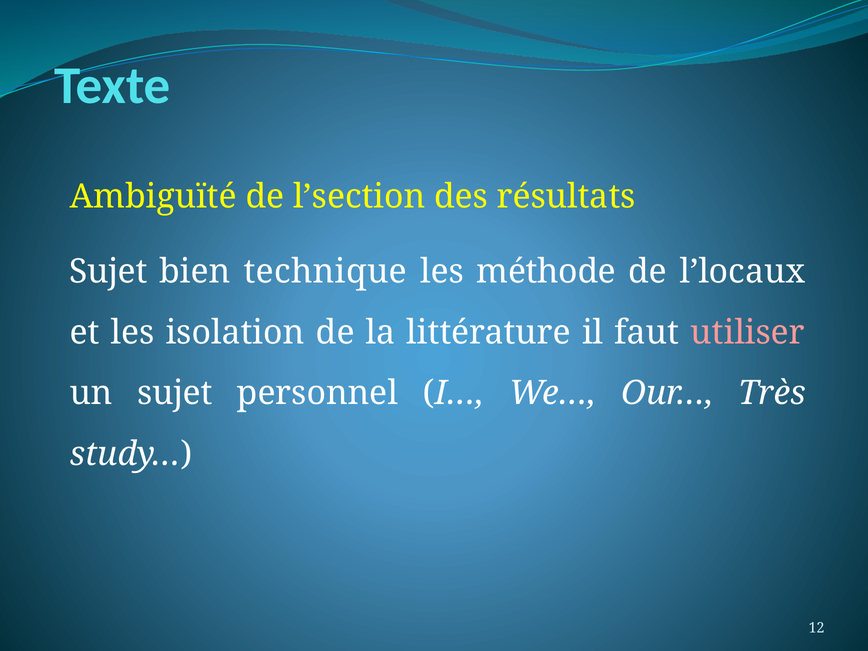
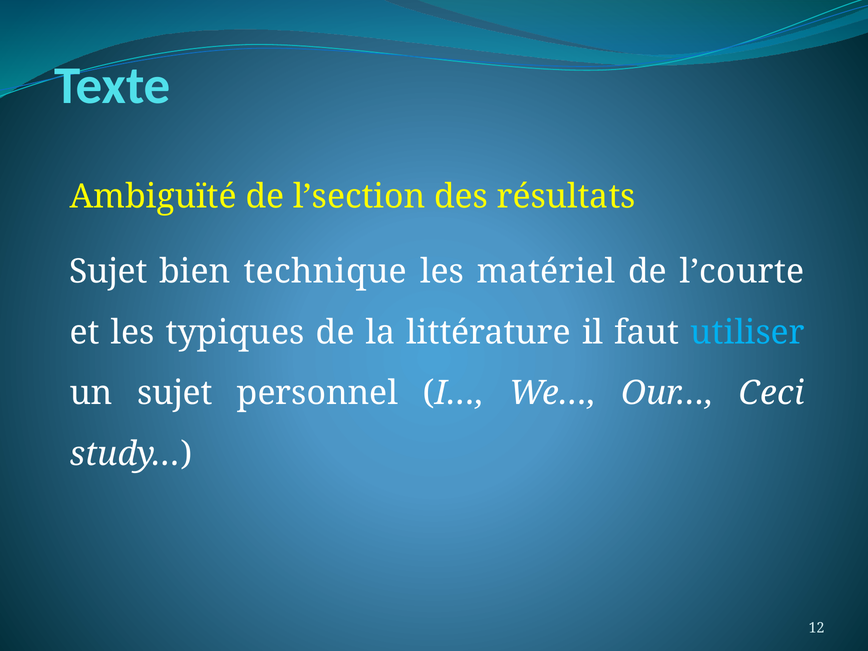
méthode: méthode -> matériel
l’locaux: l’locaux -> l’courte
isolation: isolation -> typiques
utiliser colour: pink -> light blue
Très: Très -> Ceci
